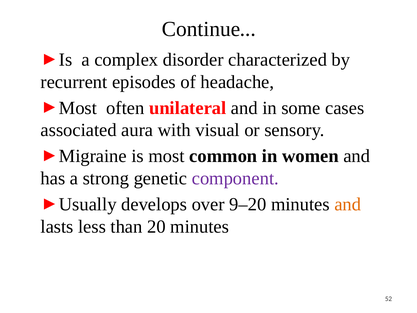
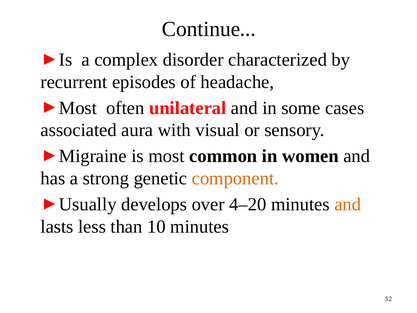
component colour: purple -> orange
9–20: 9–20 -> 4–20
20: 20 -> 10
